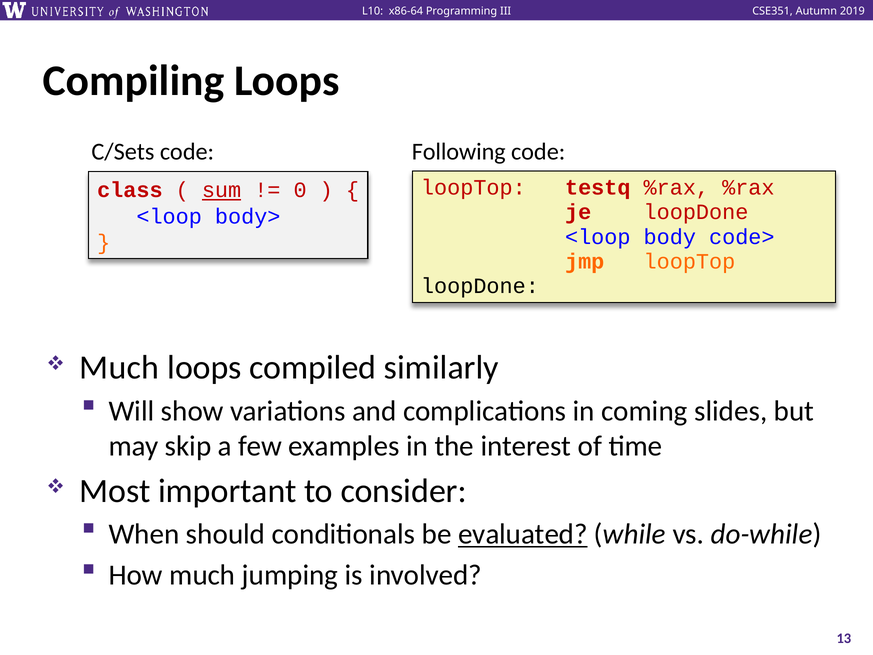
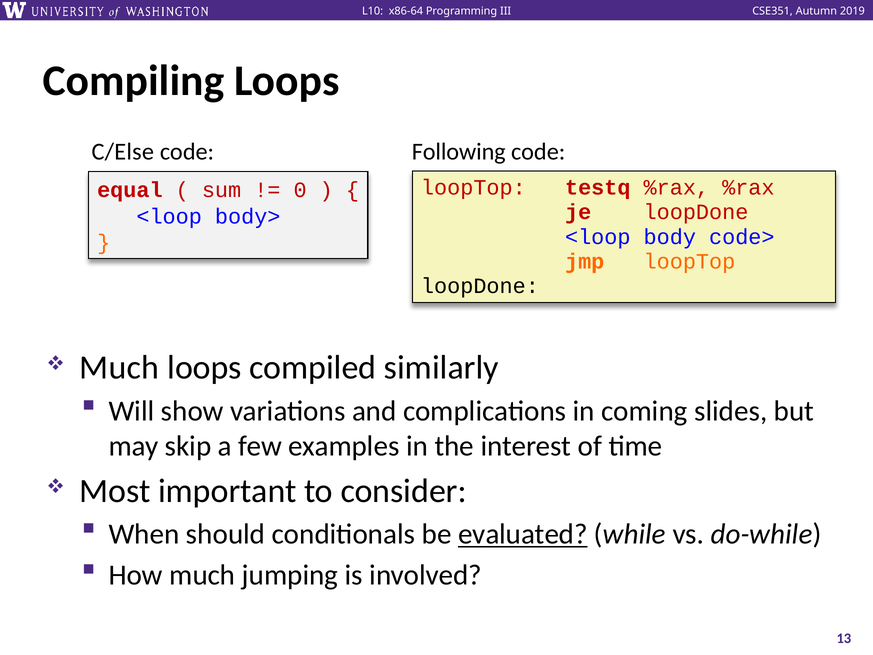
C/Sets: C/Sets -> C/Else
class: class -> equal
sum underline: present -> none
